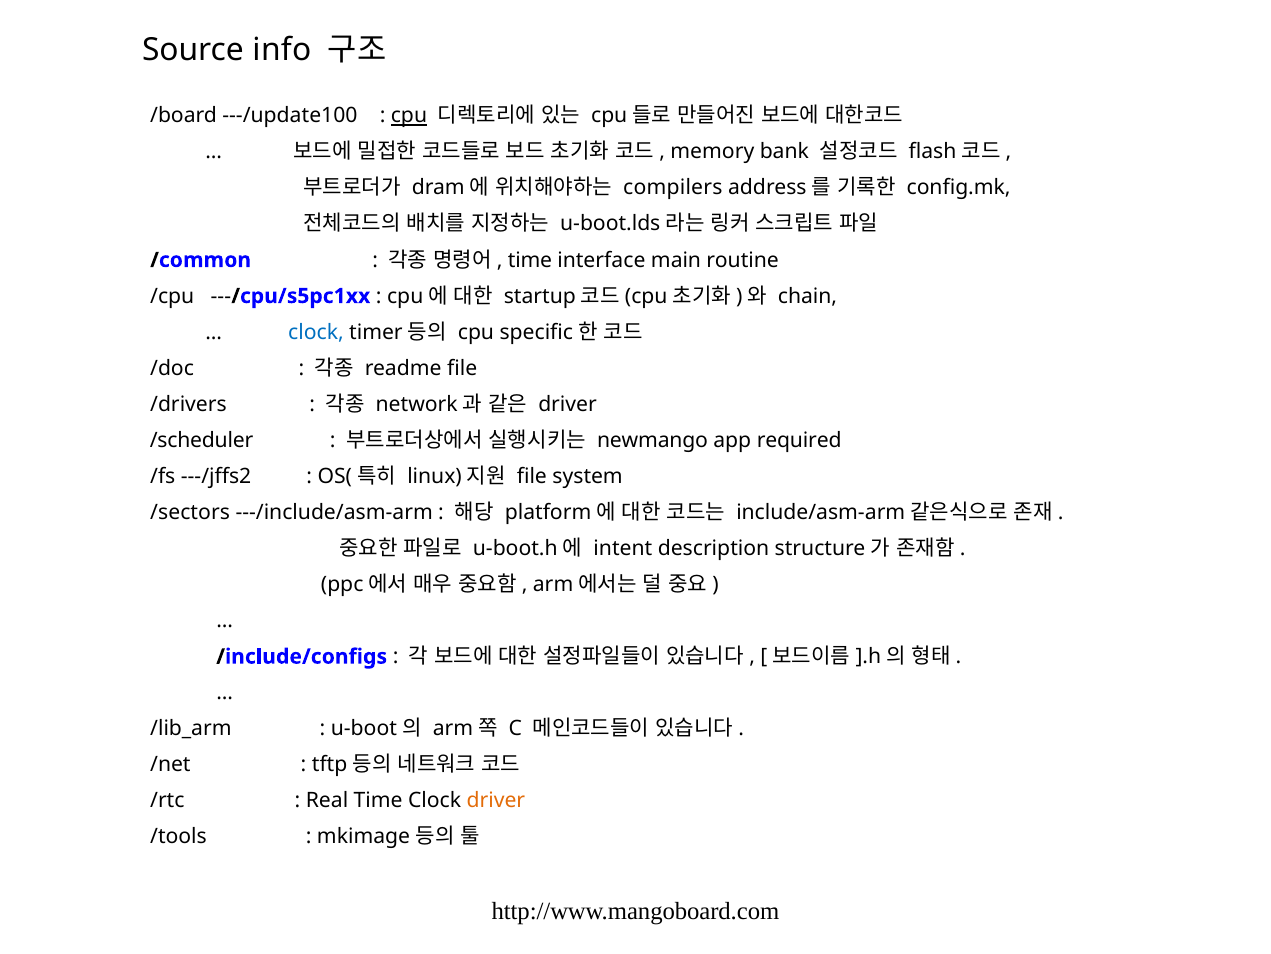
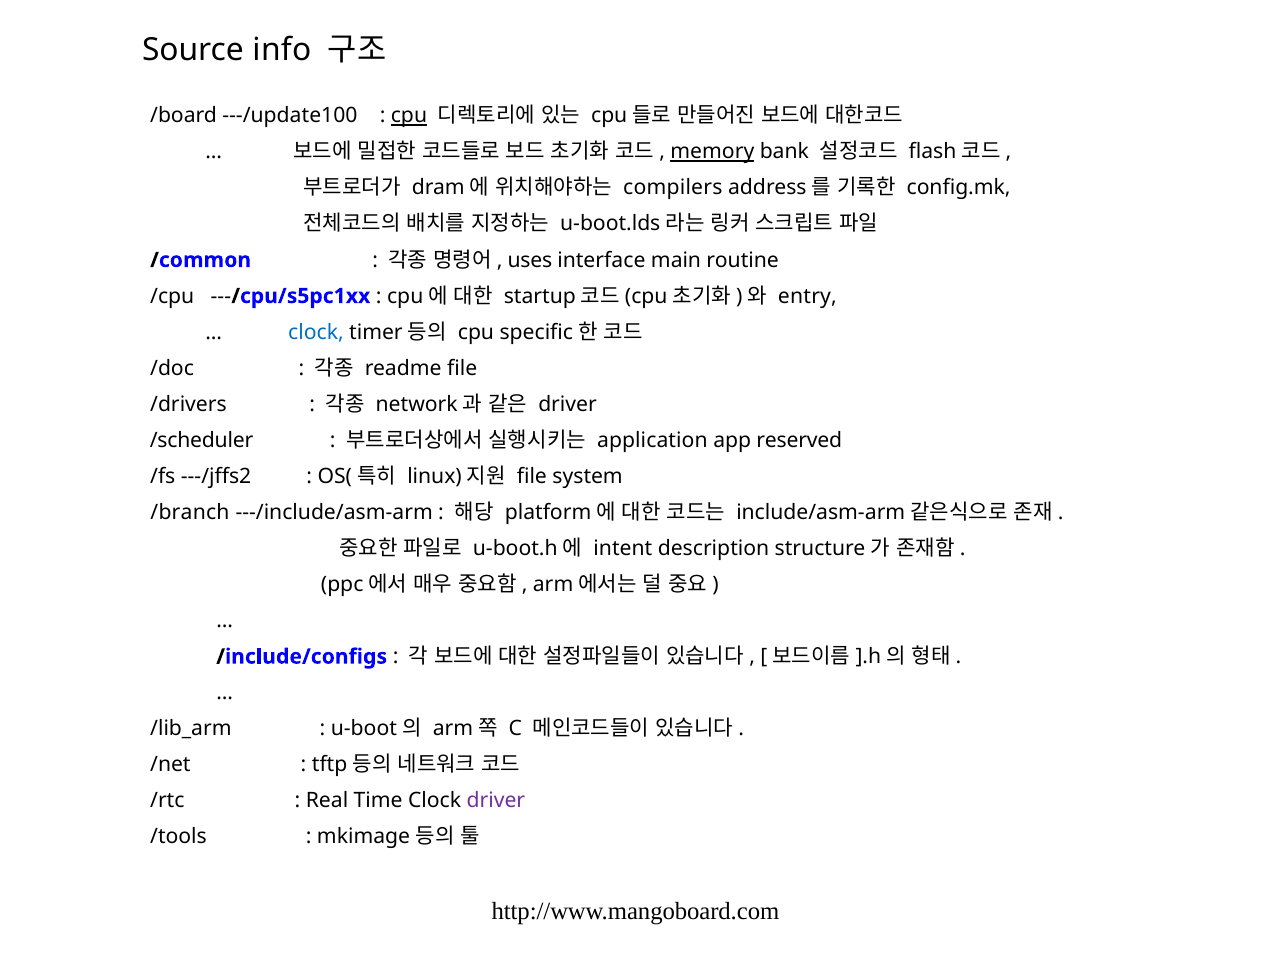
memory underline: none -> present
time at (530, 260): time -> uses
chain: chain -> entry
newmango: newmango -> application
required: required -> reserved
/sectors: /sectors -> /branch
driver at (496, 800) colour: orange -> purple
